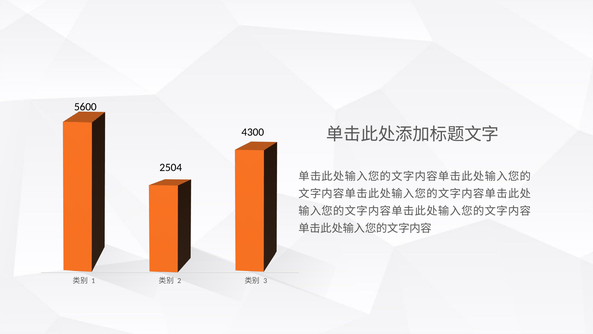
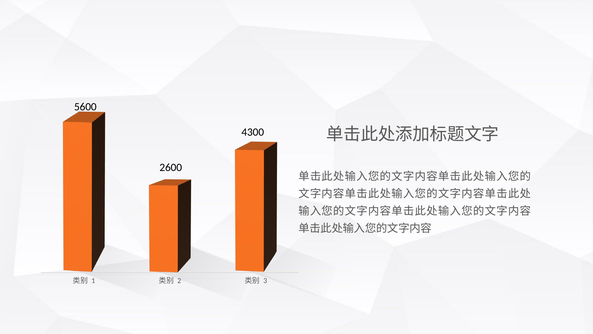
2504: 2504 -> 2600
